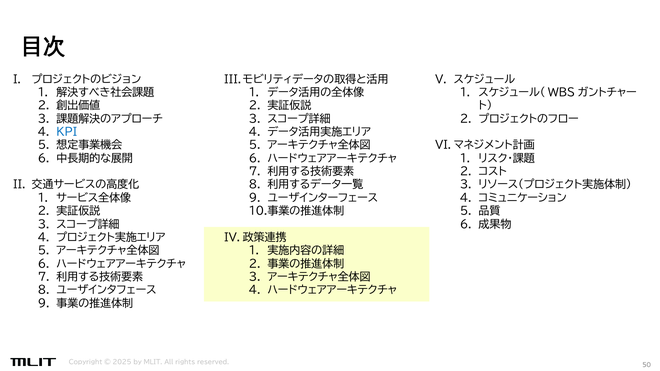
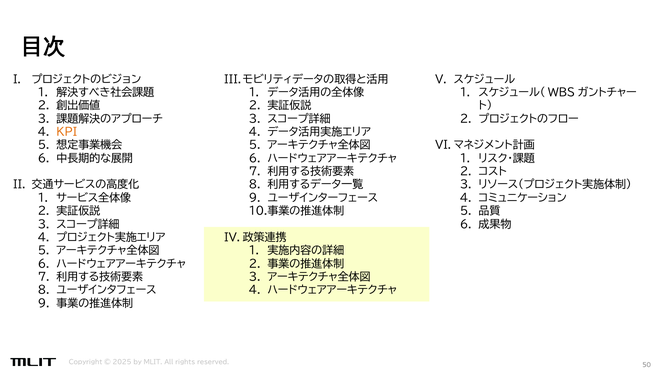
KPI colour: blue -> orange
